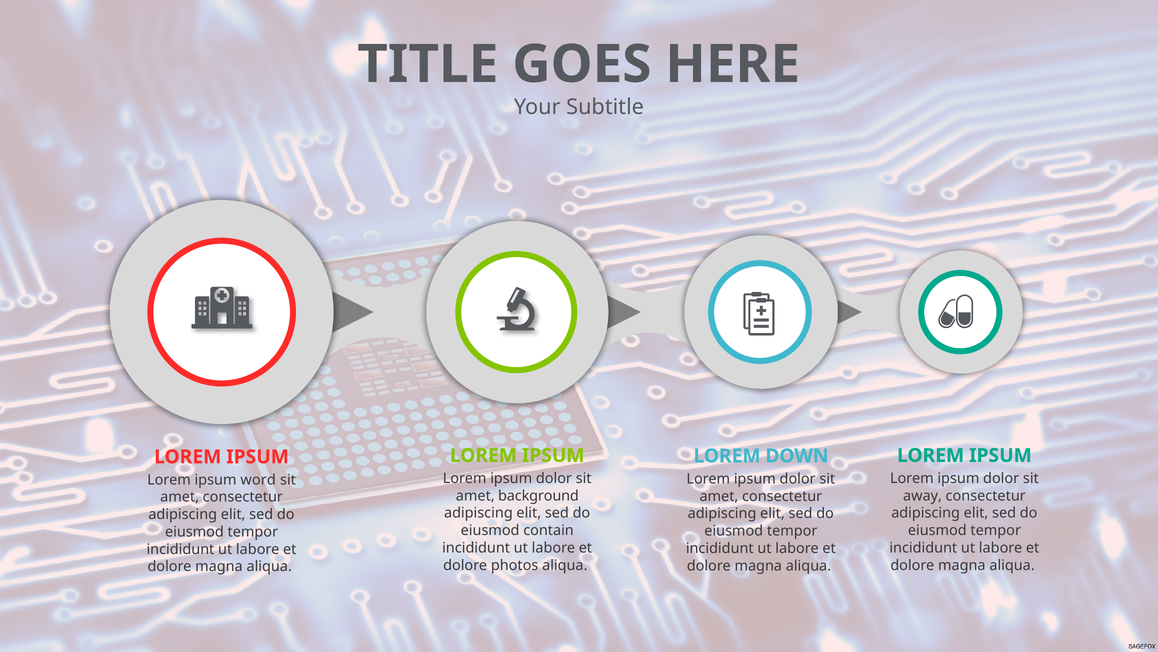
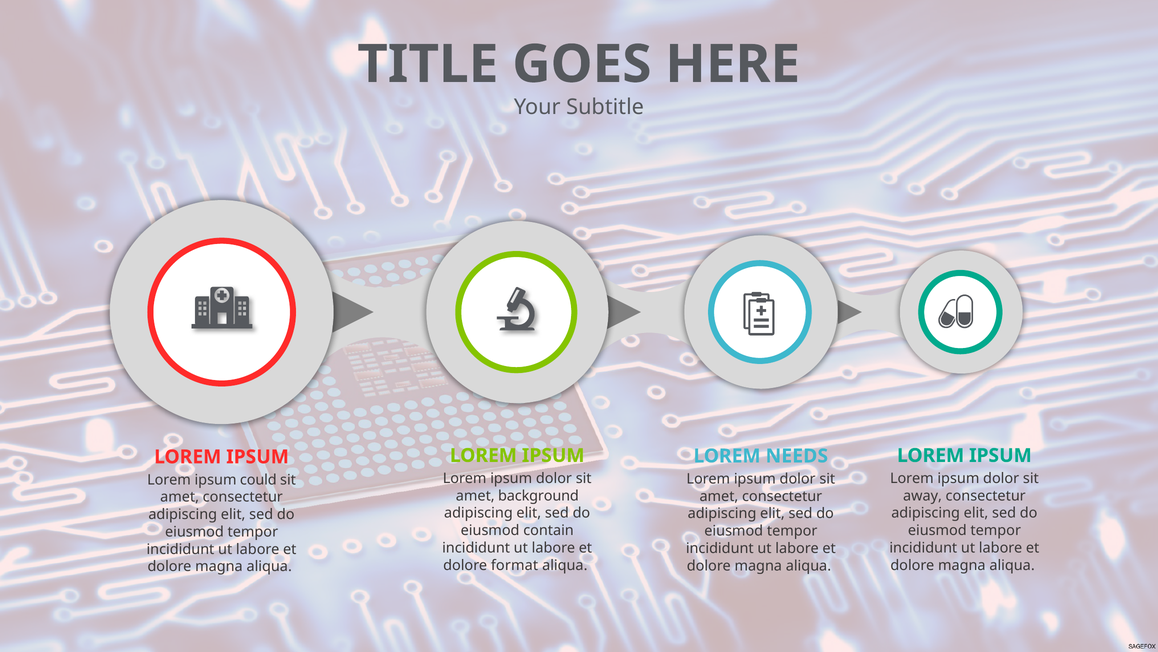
DOWN: DOWN -> NEEDS
word: word -> could
photos: photos -> format
